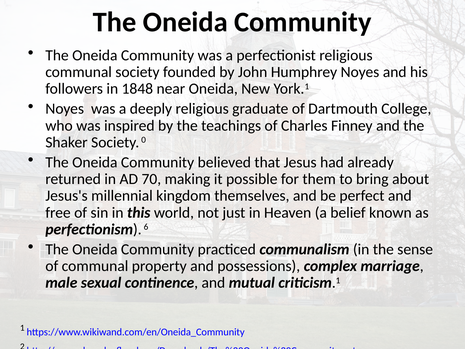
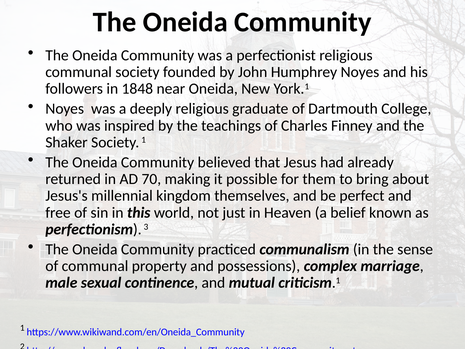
Society 0: 0 -> 1
6: 6 -> 3
